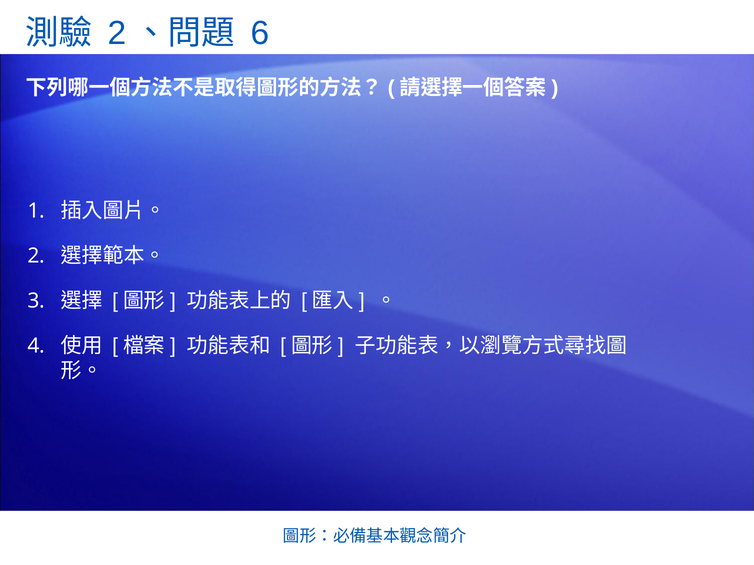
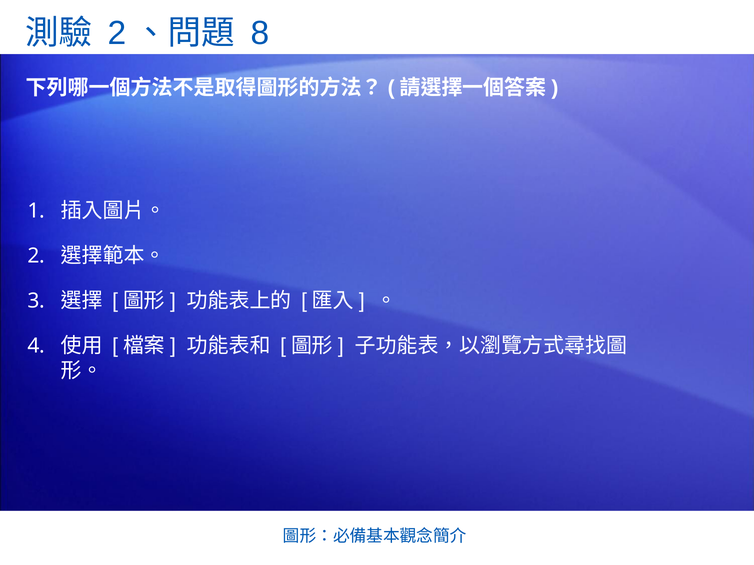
6: 6 -> 8
